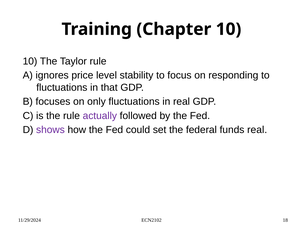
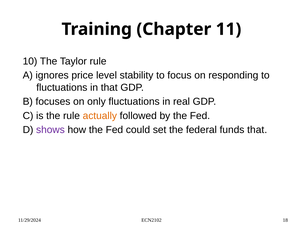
Chapter 10: 10 -> 11
actually colour: purple -> orange
funds real: real -> that
